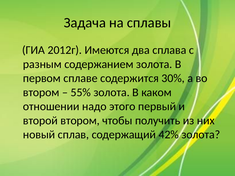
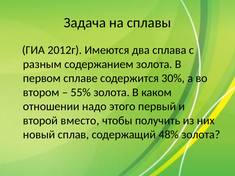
второй втором: втором -> вместо
42%: 42% -> 48%
